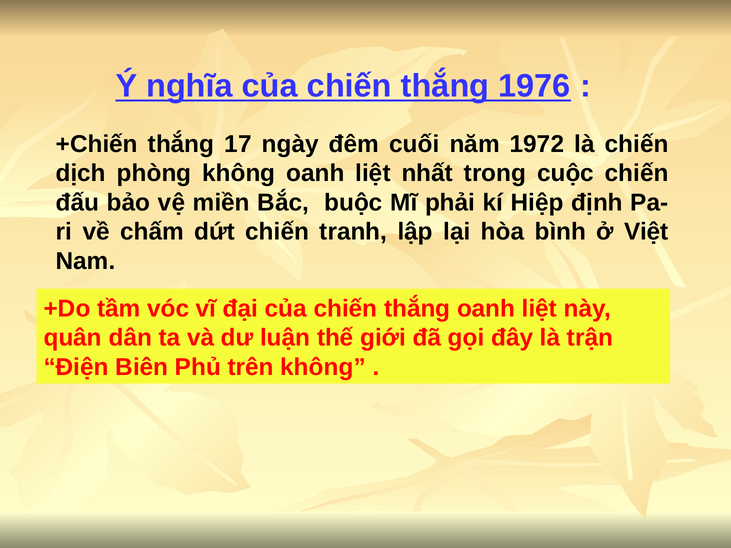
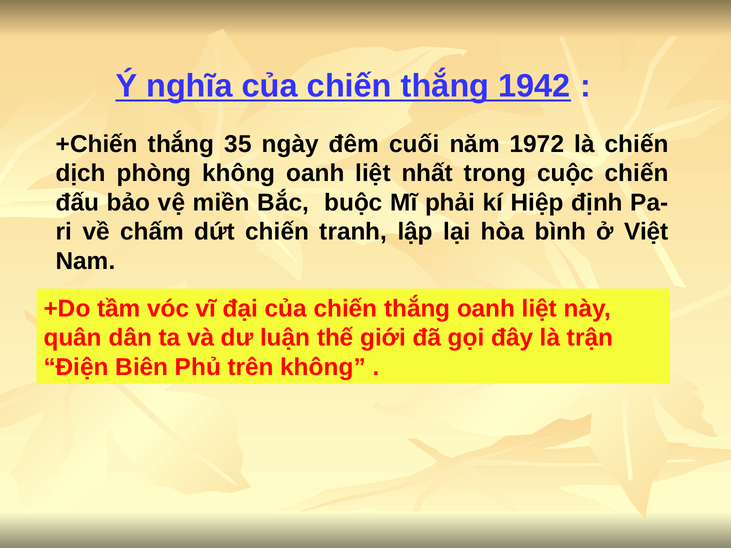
1976: 1976 -> 1942
17: 17 -> 35
